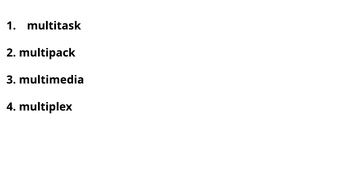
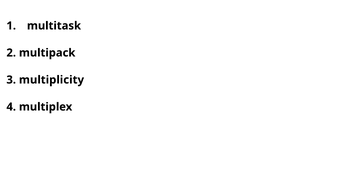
multimedia: multimedia -> multiplicity
